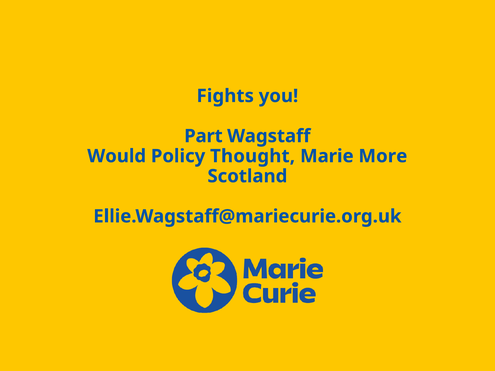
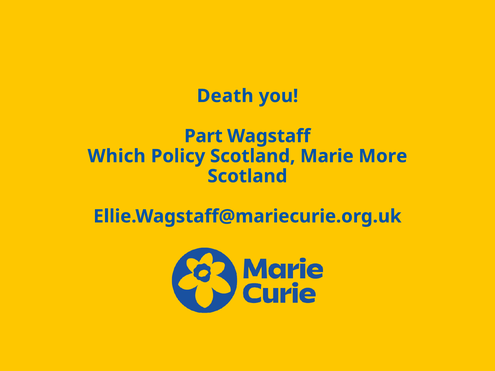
Fights: Fights -> Death
Would: Would -> Which
Policy Thought: Thought -> Scotland
